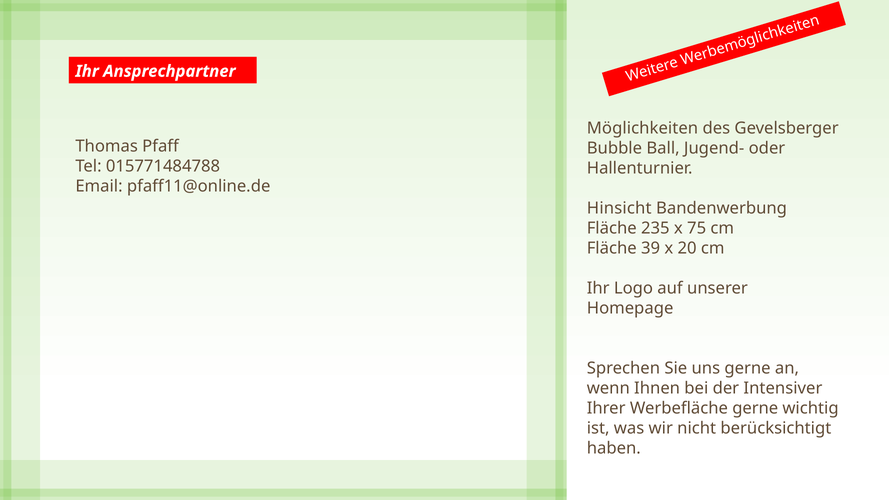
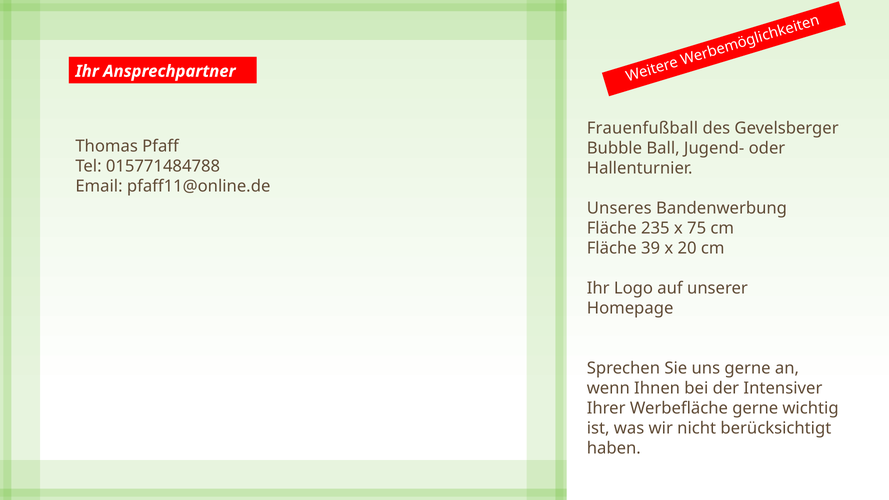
Möglichkeiten: Möglichkeiten -> Frauenfußball
Hinsicht: Hinsicht -> Unseres
